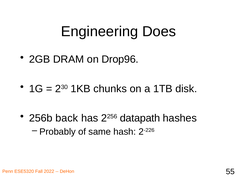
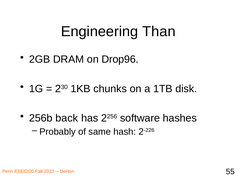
Does: Does -> Than
datapath: datapath -> software
